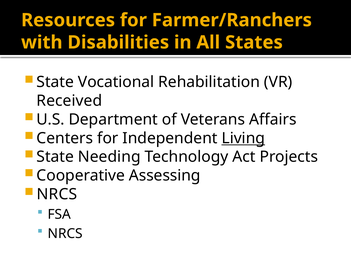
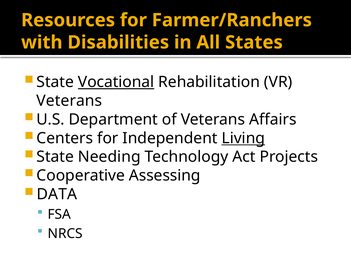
Vocational underline: none -> present
Received at (69, 101): Received -> Veterans
NRCS at (57, 194): NRCS -> DATA
